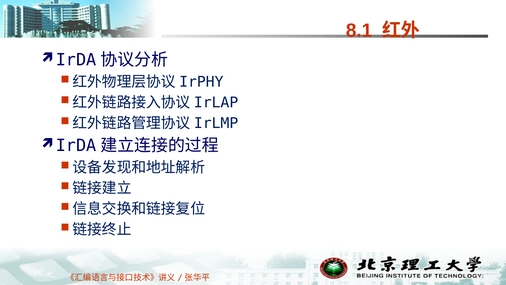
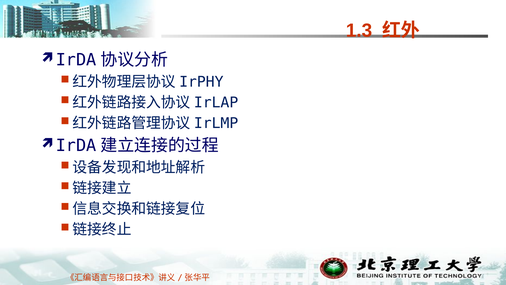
8.1: 8.1 -> 1.3
